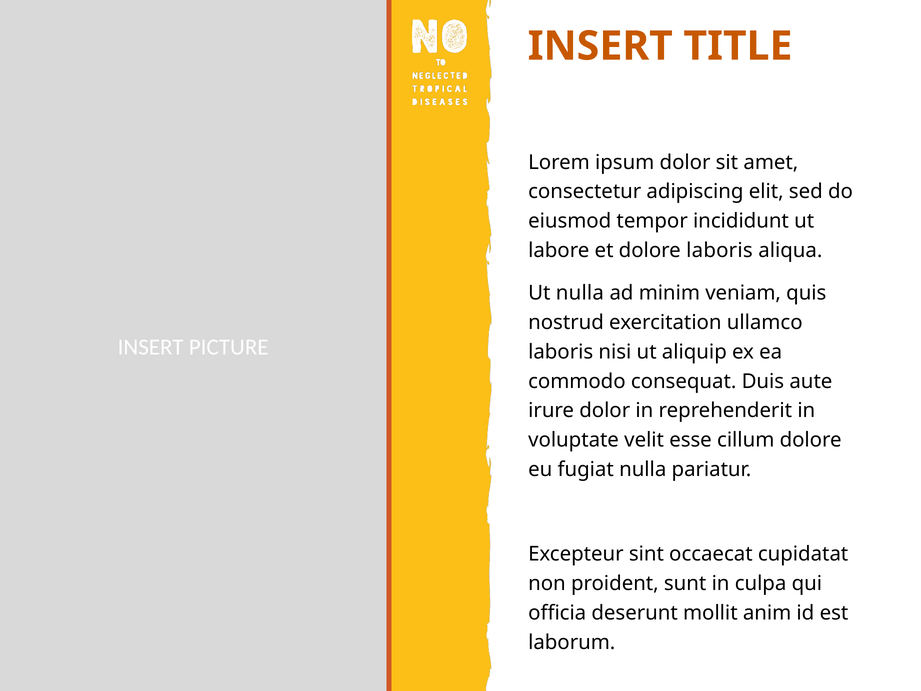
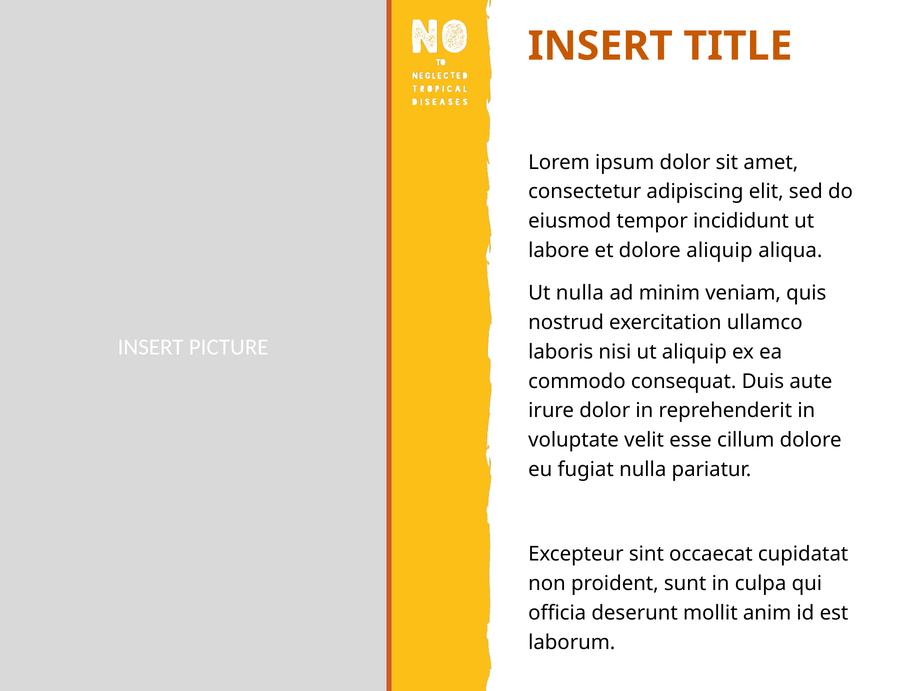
dolore laboris: laboris -> aliquip
